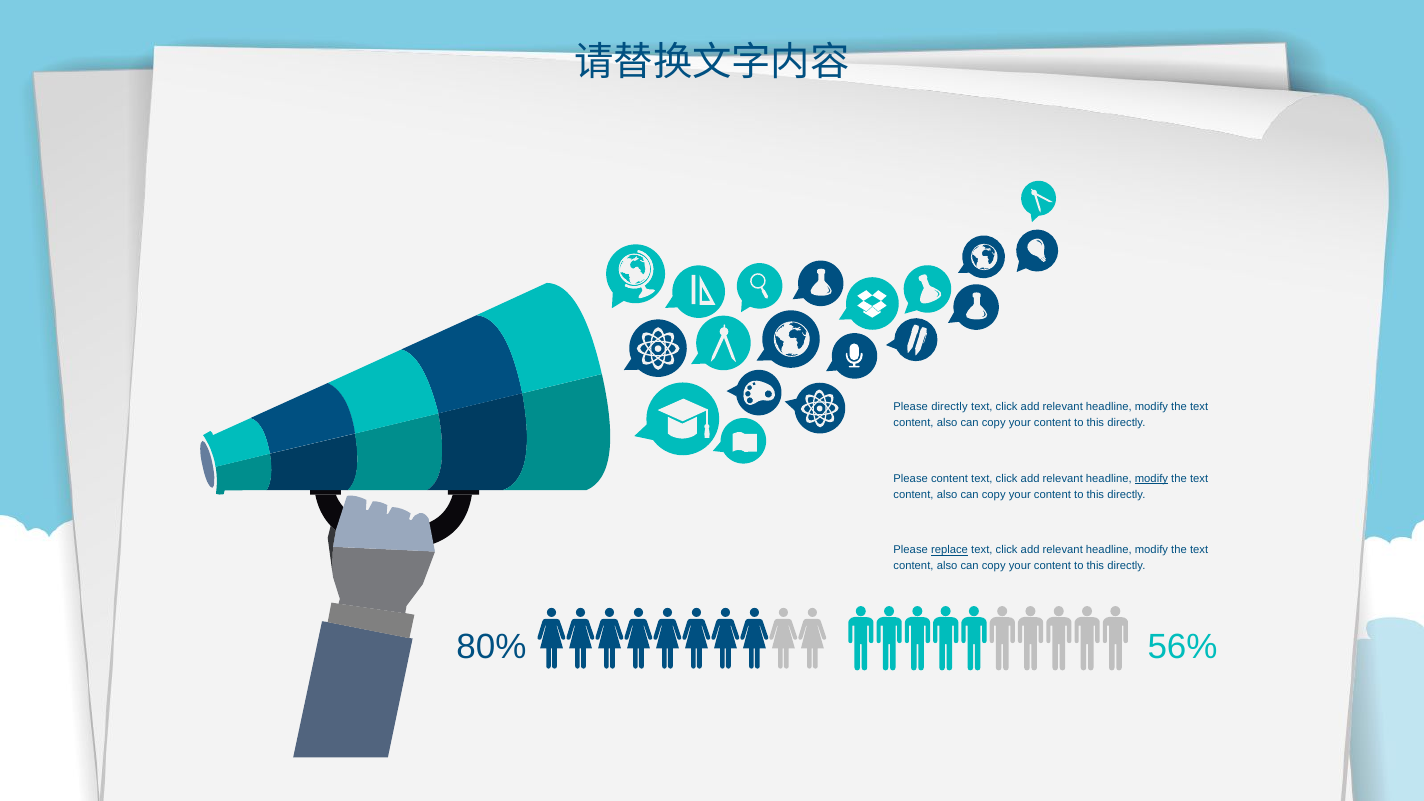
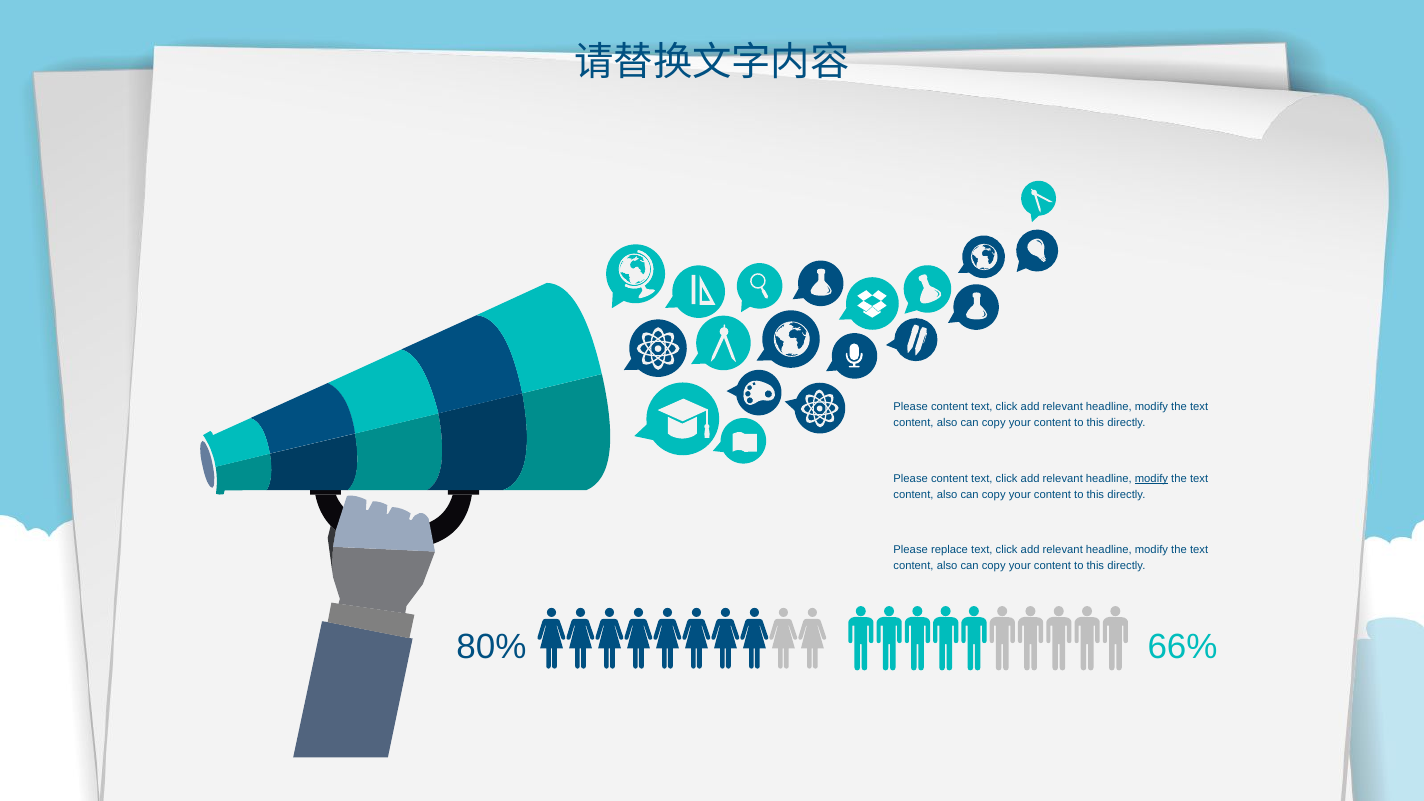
directly at (949, 407): directly -> content
replace underline: present -> none
56%: 56% -> 66%
